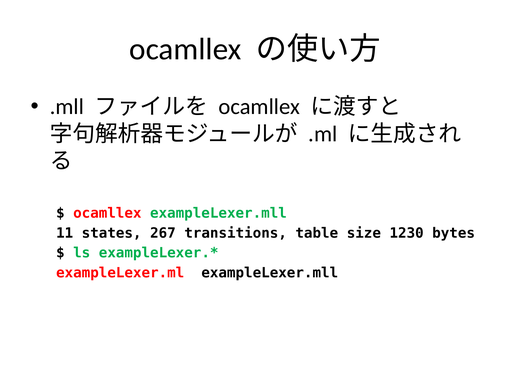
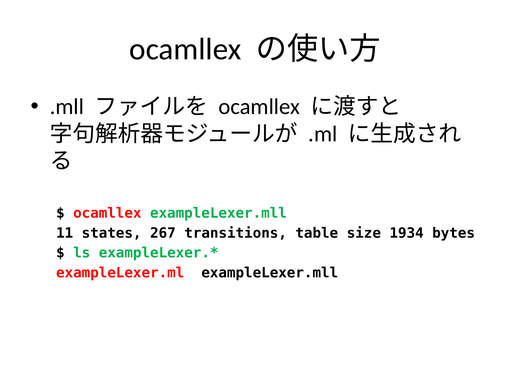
1230: 1230 -> 1934
